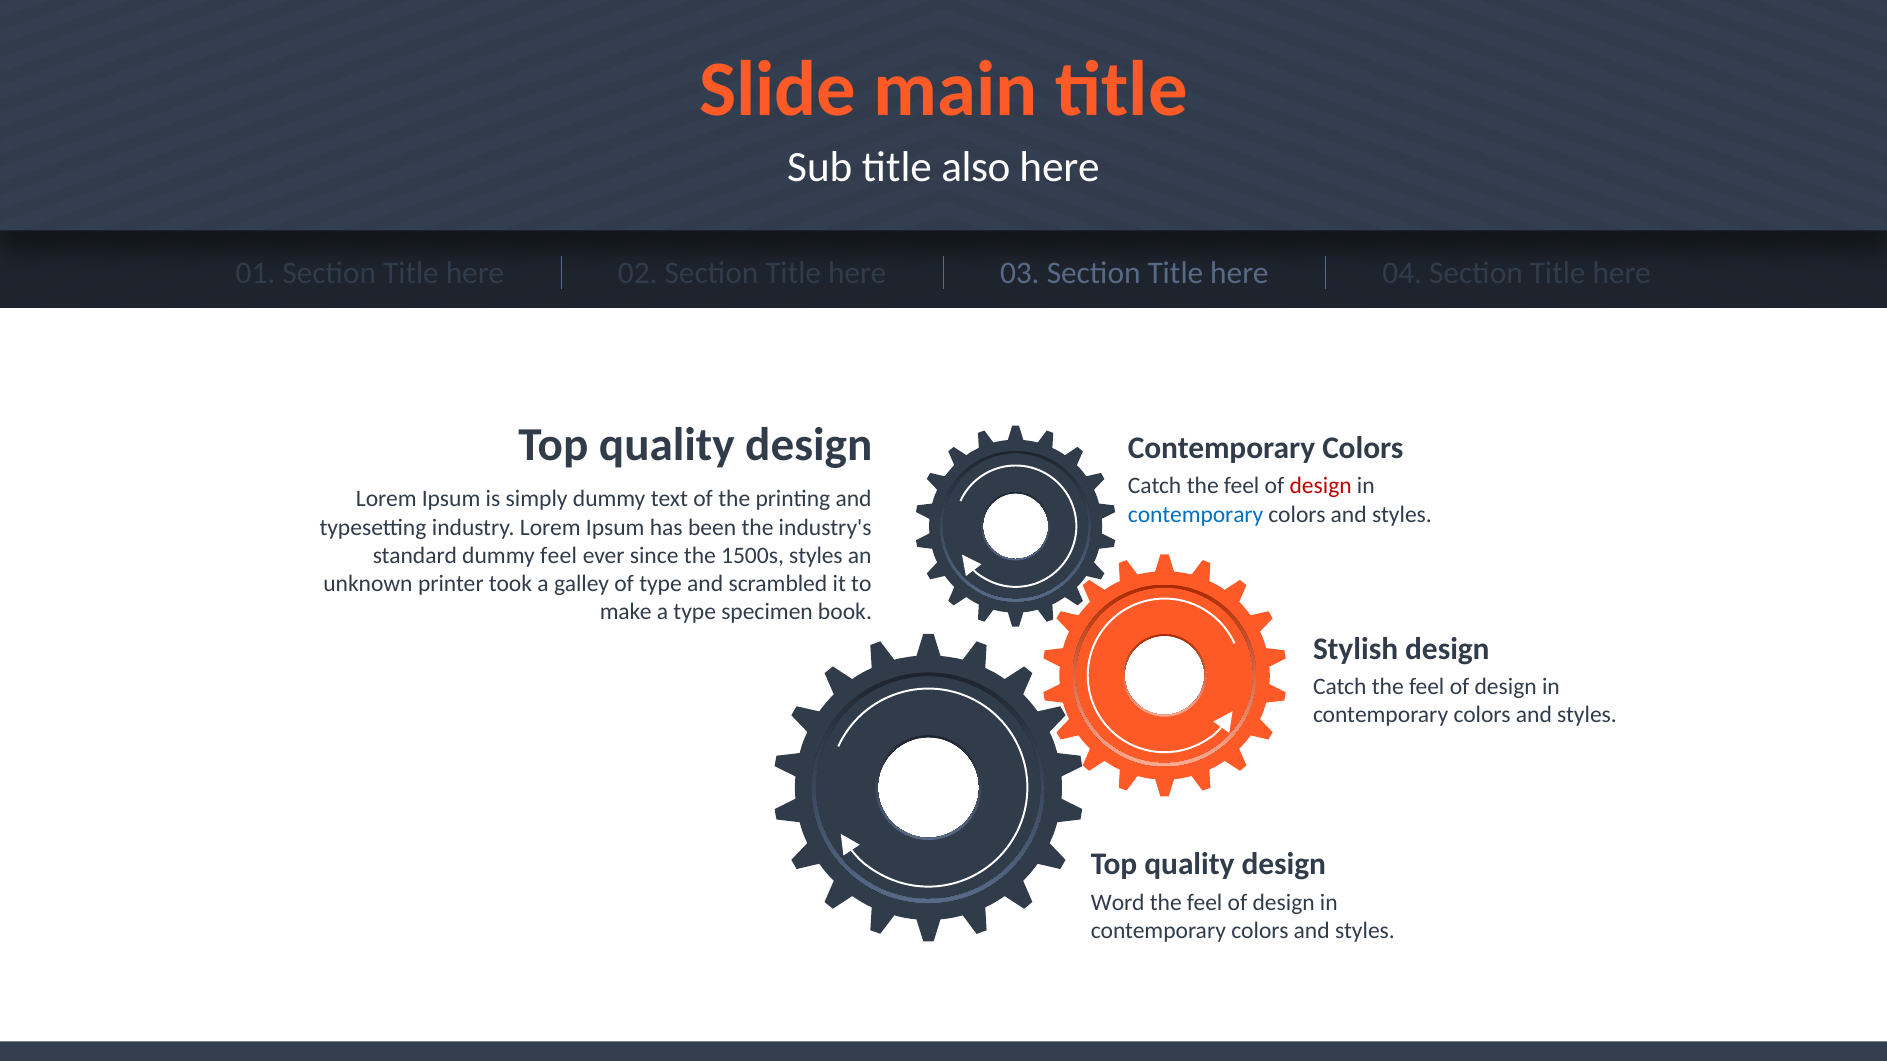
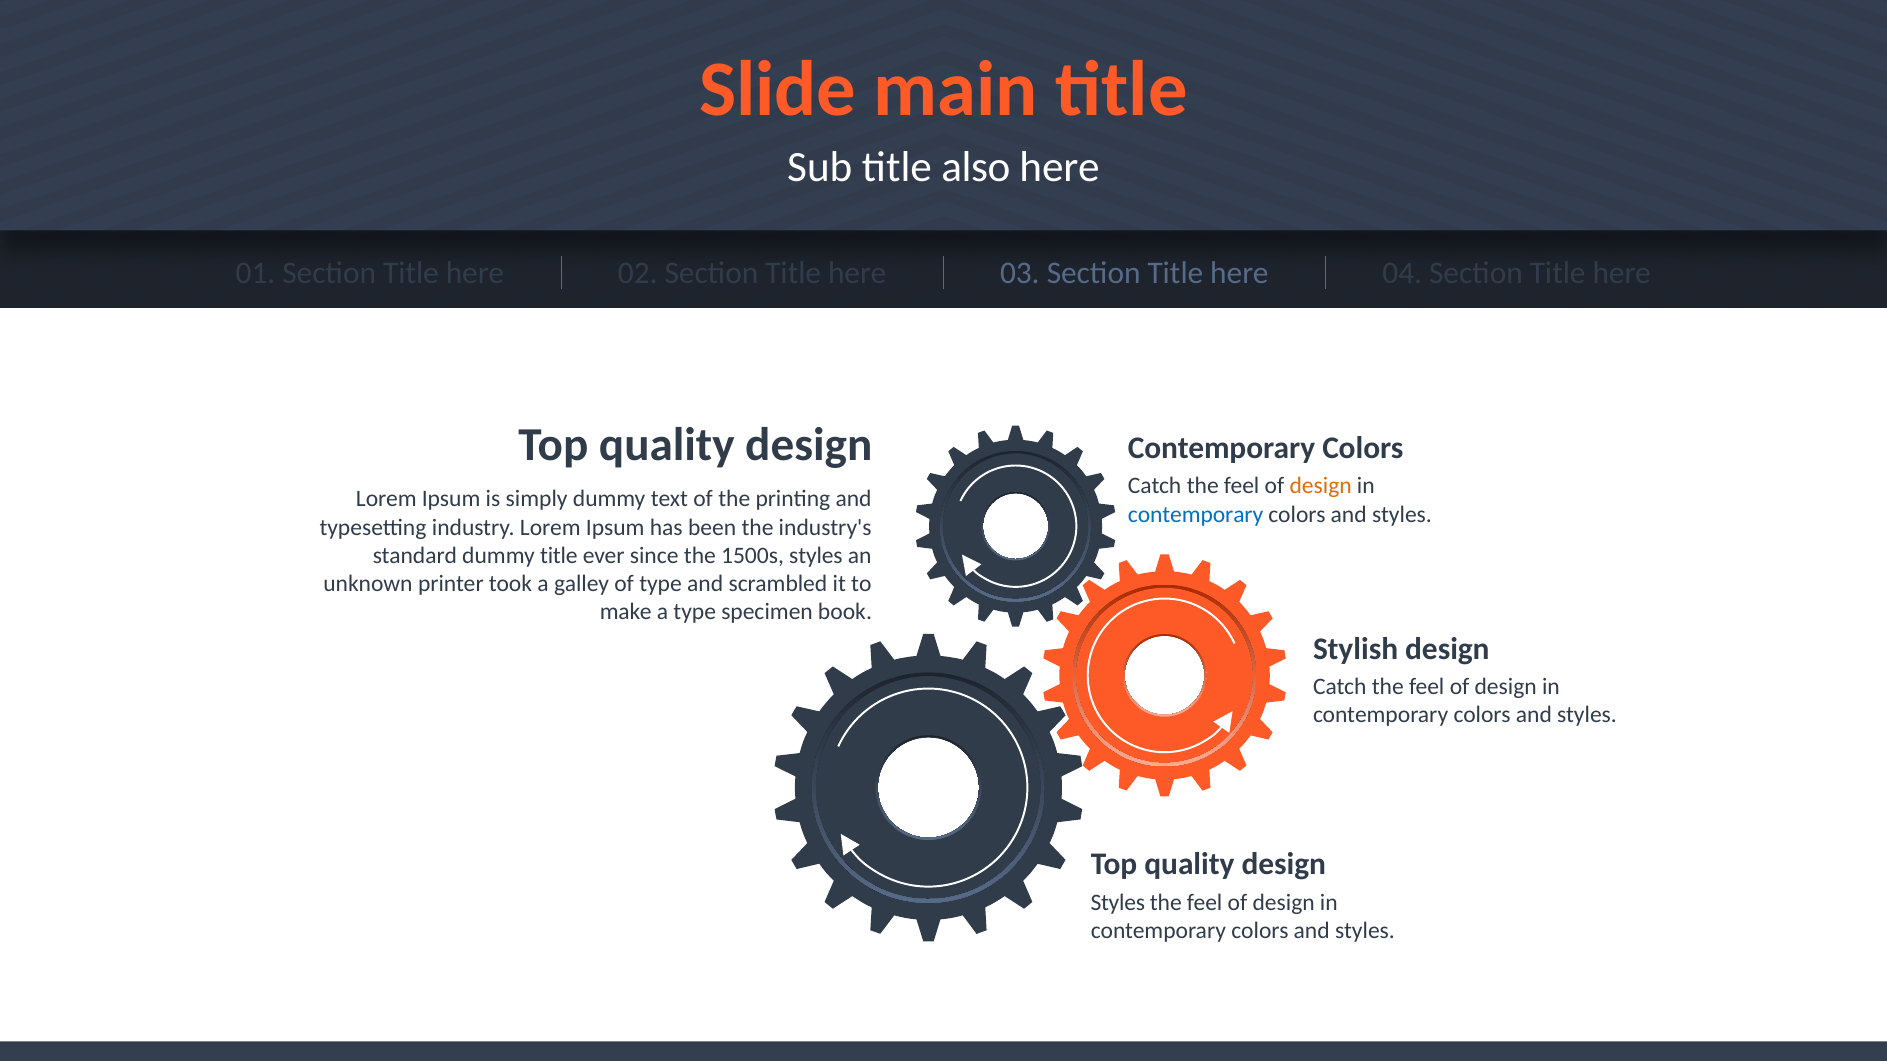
design at (1321, 486) colour: red -> orange
dummy feel: feel -> title
Word at (1118, 903): Word -> Styles
